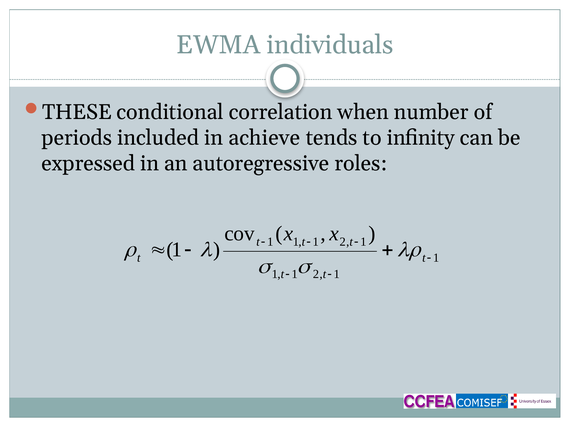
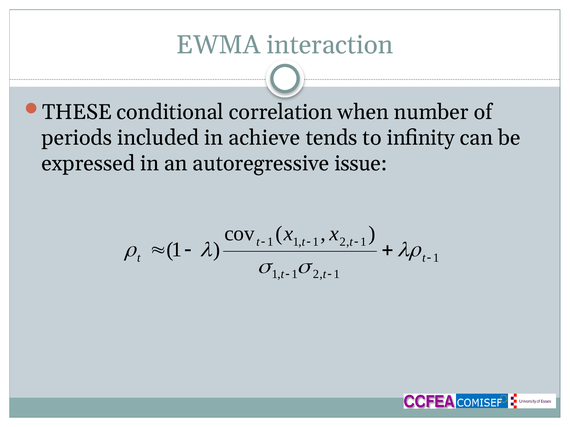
individuals: individuals -> interaction
roles: roles -> issue
